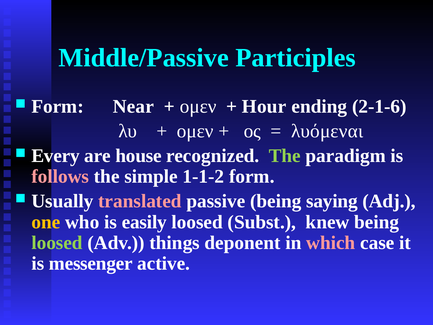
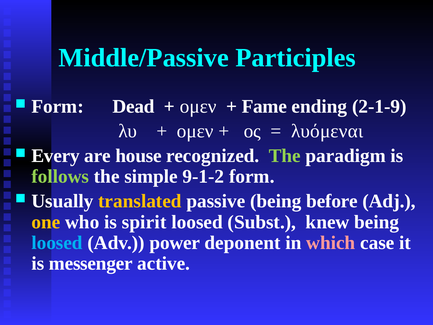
Near: Near -> Dead
Hour: Hour -> Fame
2-1-6: 2-1-6 -> 2-1-9
follows colour: pink -> light green
1-1-2: 1-1-2 -> 9-1-2
translated colour: pink -> yellow
saying: saying -> before
easily: easily -> spirit
loosed at (57, 243) colour: light green -> light blue
things: things -> power
